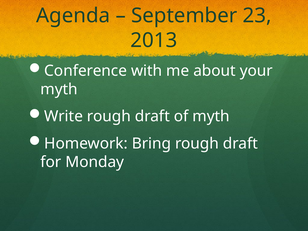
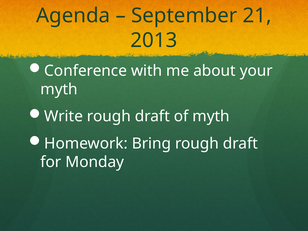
23: 23 -> 21
